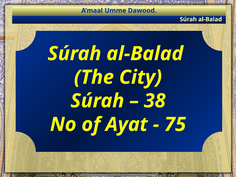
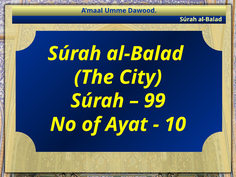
38: 38 -> 99
75: 75 -> 10
